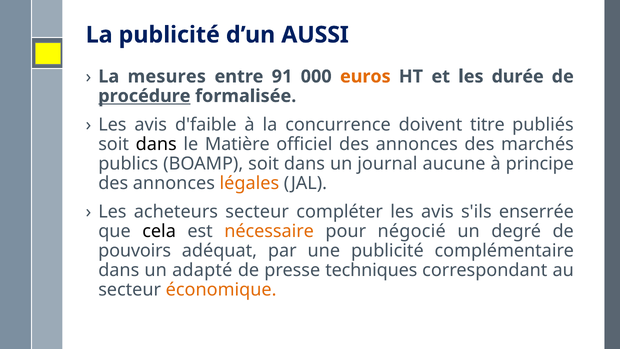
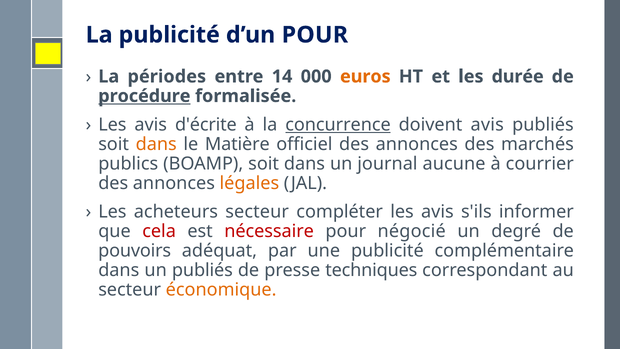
d’un AUSSI: AUSSI -> POUR
mesures: mesures -> périodes
91: 91 -> 14
d'faible: d'faible -> d'écrite
concurrence underline: none -> present
doivent titre: titre -> avis
dans at (156, 144) colour: black -> orange
principe: principe -> courrier
enserrée: enserrée -> informer
cela colour: black -> red
nécessaire colour: orange -> red
un adapté: adapté -> publiés
